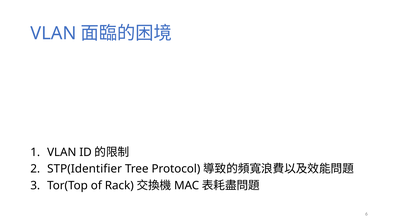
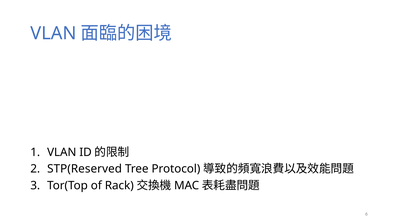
STP(Identifier: STP(Identifier -> STP(Reserved
